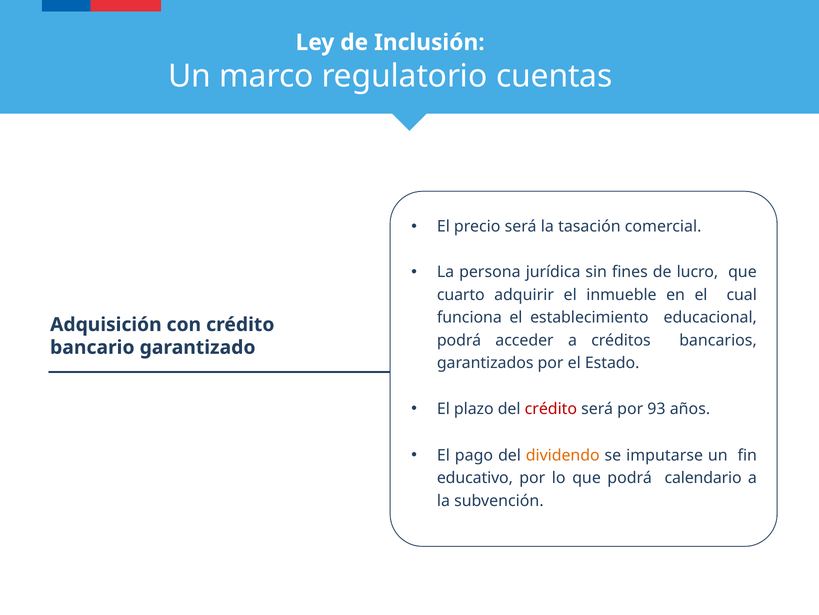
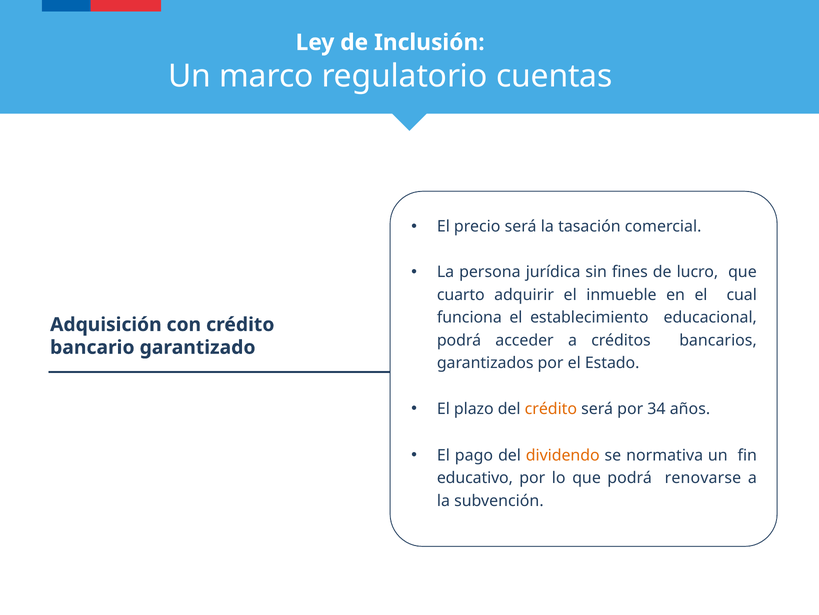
crédito at (551, 408) colour: red -> orange
93: 93 -> 34
imputarse: imputarse -> normativa
calendario: calendario -> renovarse
